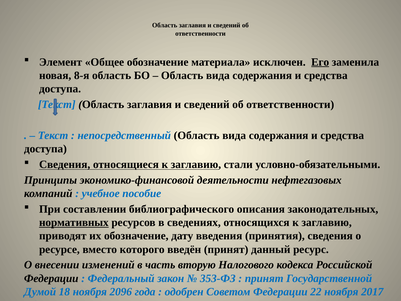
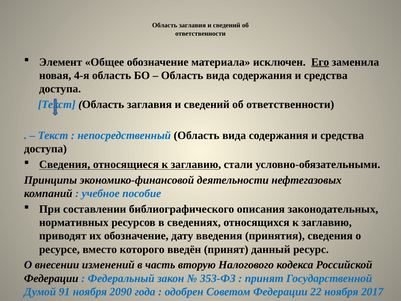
8-я: 8-я -> 4-я
нормативных underline: present -> none
18: 18 -> 91
2096: 2096 -> 2090
